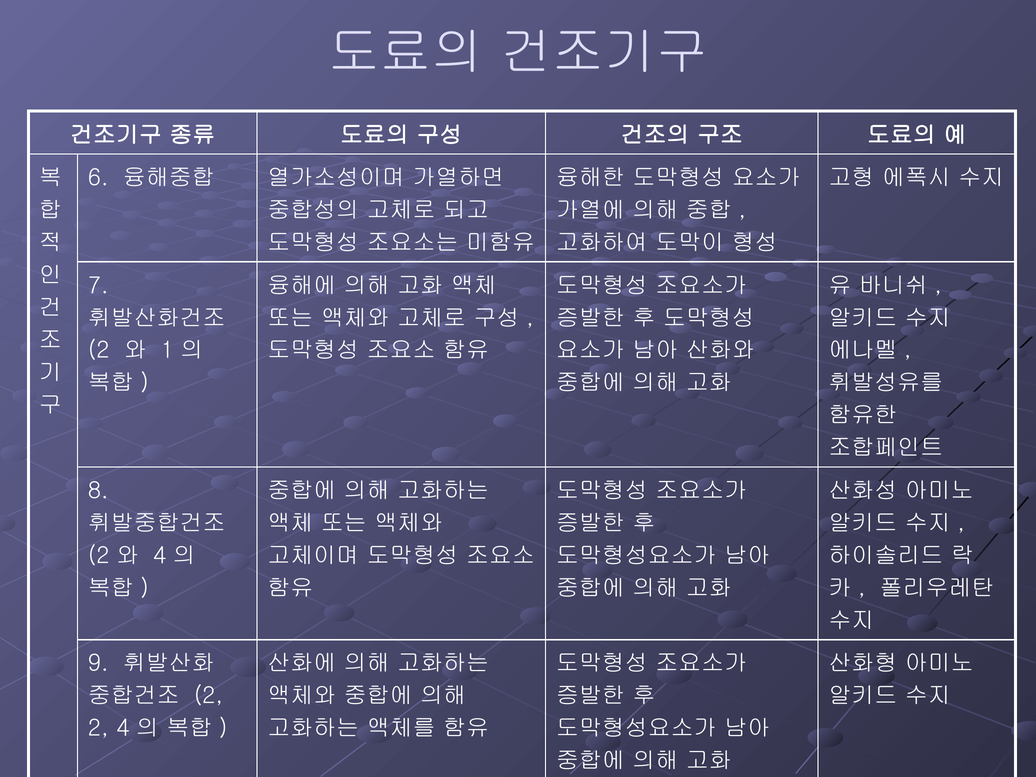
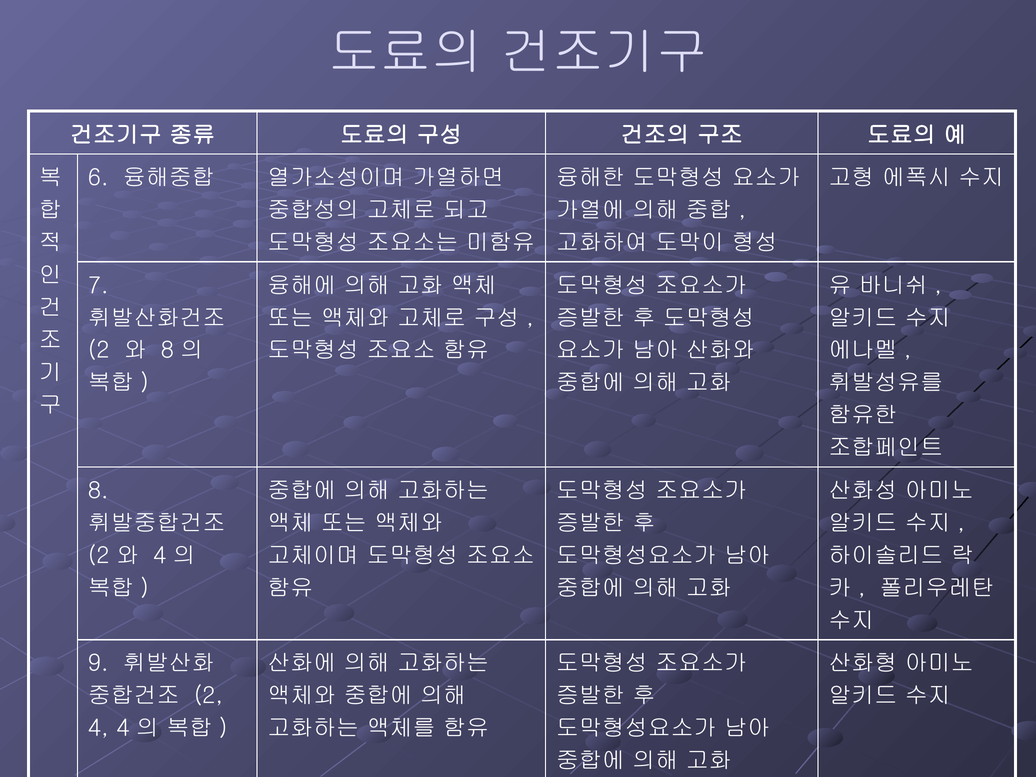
1 at (167, 350): 1 -> 8
2 at (98, 728): 2 -> 4
